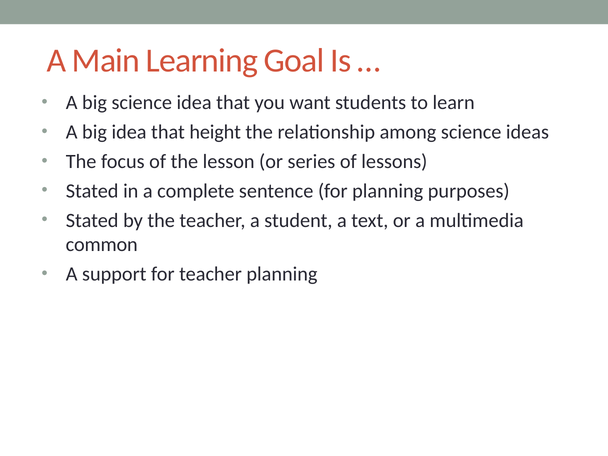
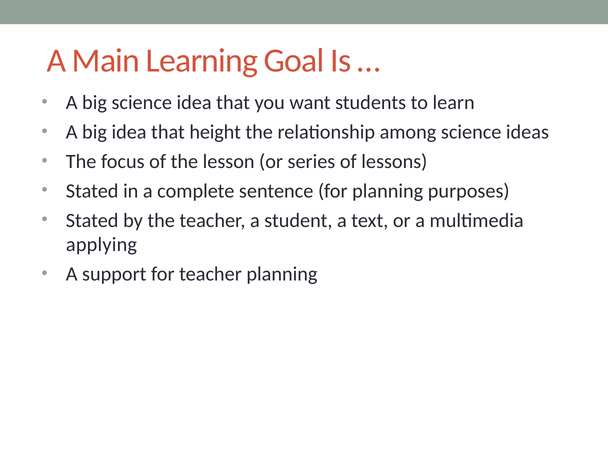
common: common -> applying
